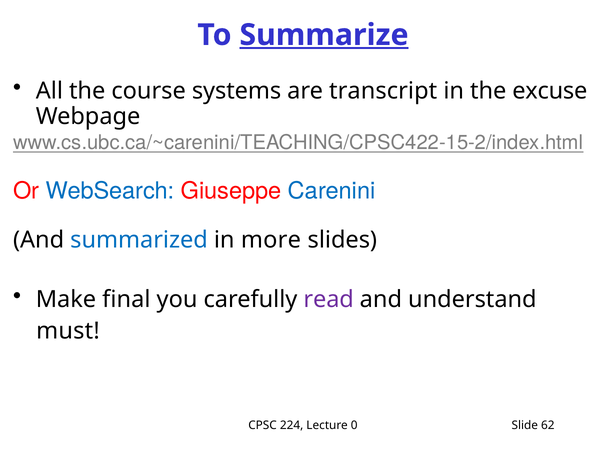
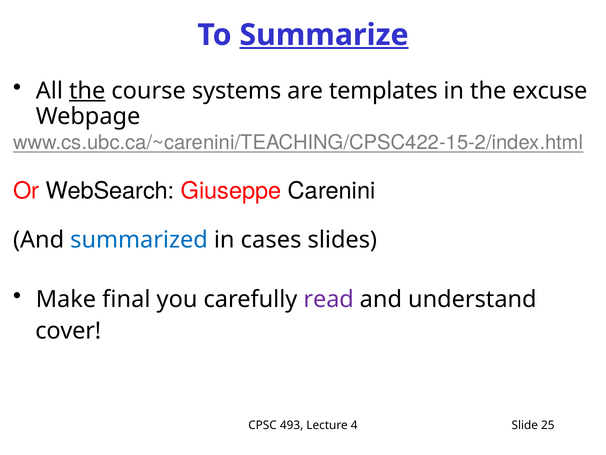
the at (87, 91) underline: none -> present
transcript: transcript -> templates
WebSearch colour: blue -> black
Carenini colour: blue -> black
more: more -> cases
must: must -> cover
224: 224 -> 493
0: 0 -> 4
62: 62 -> 25
